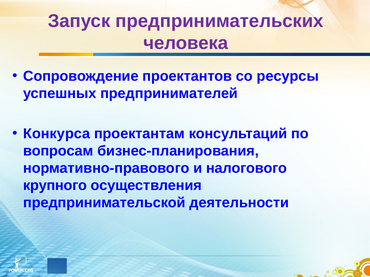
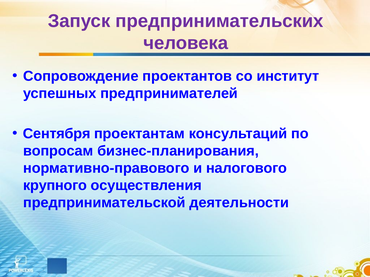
ресурсы: ресурсы -> институт
Конкурса: Конкурса -> Сентября
